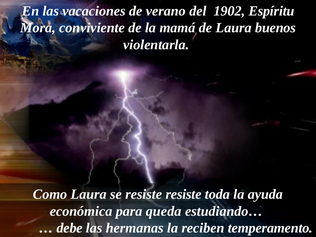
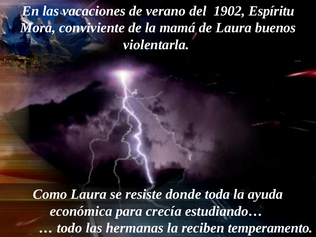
resiste resiste: resiste -> donde
queda: queda -> crecía
debe: debe -> todo
